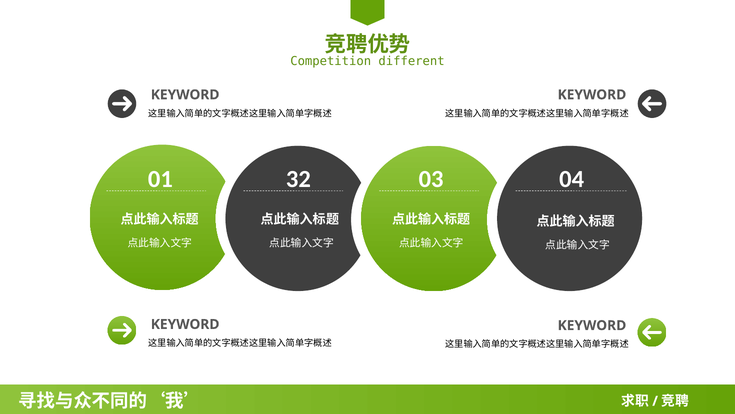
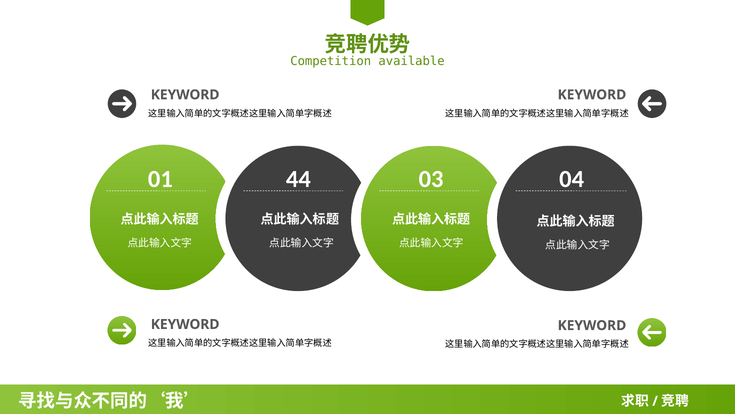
different: different -> available
32: 32 -> 44
